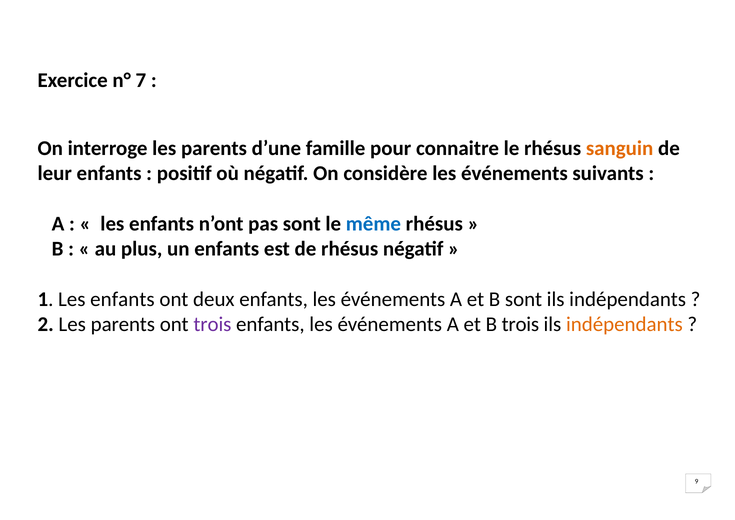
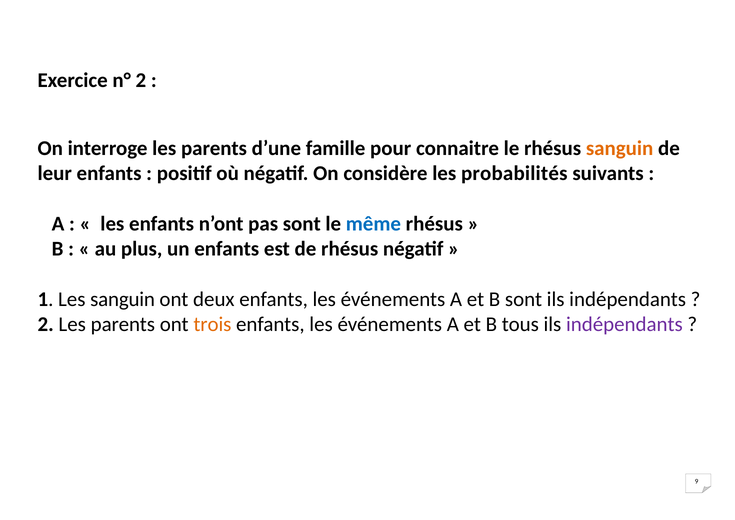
n° 7: 7 -> 2
considère les événements: événements -> probabilités
1 Les enfants: enfants -> sanguin
trois at (212, 324) colour: purple -> orange
B trois: trois -> tous
indépendants at (624, 324) colour: orange -> purple
